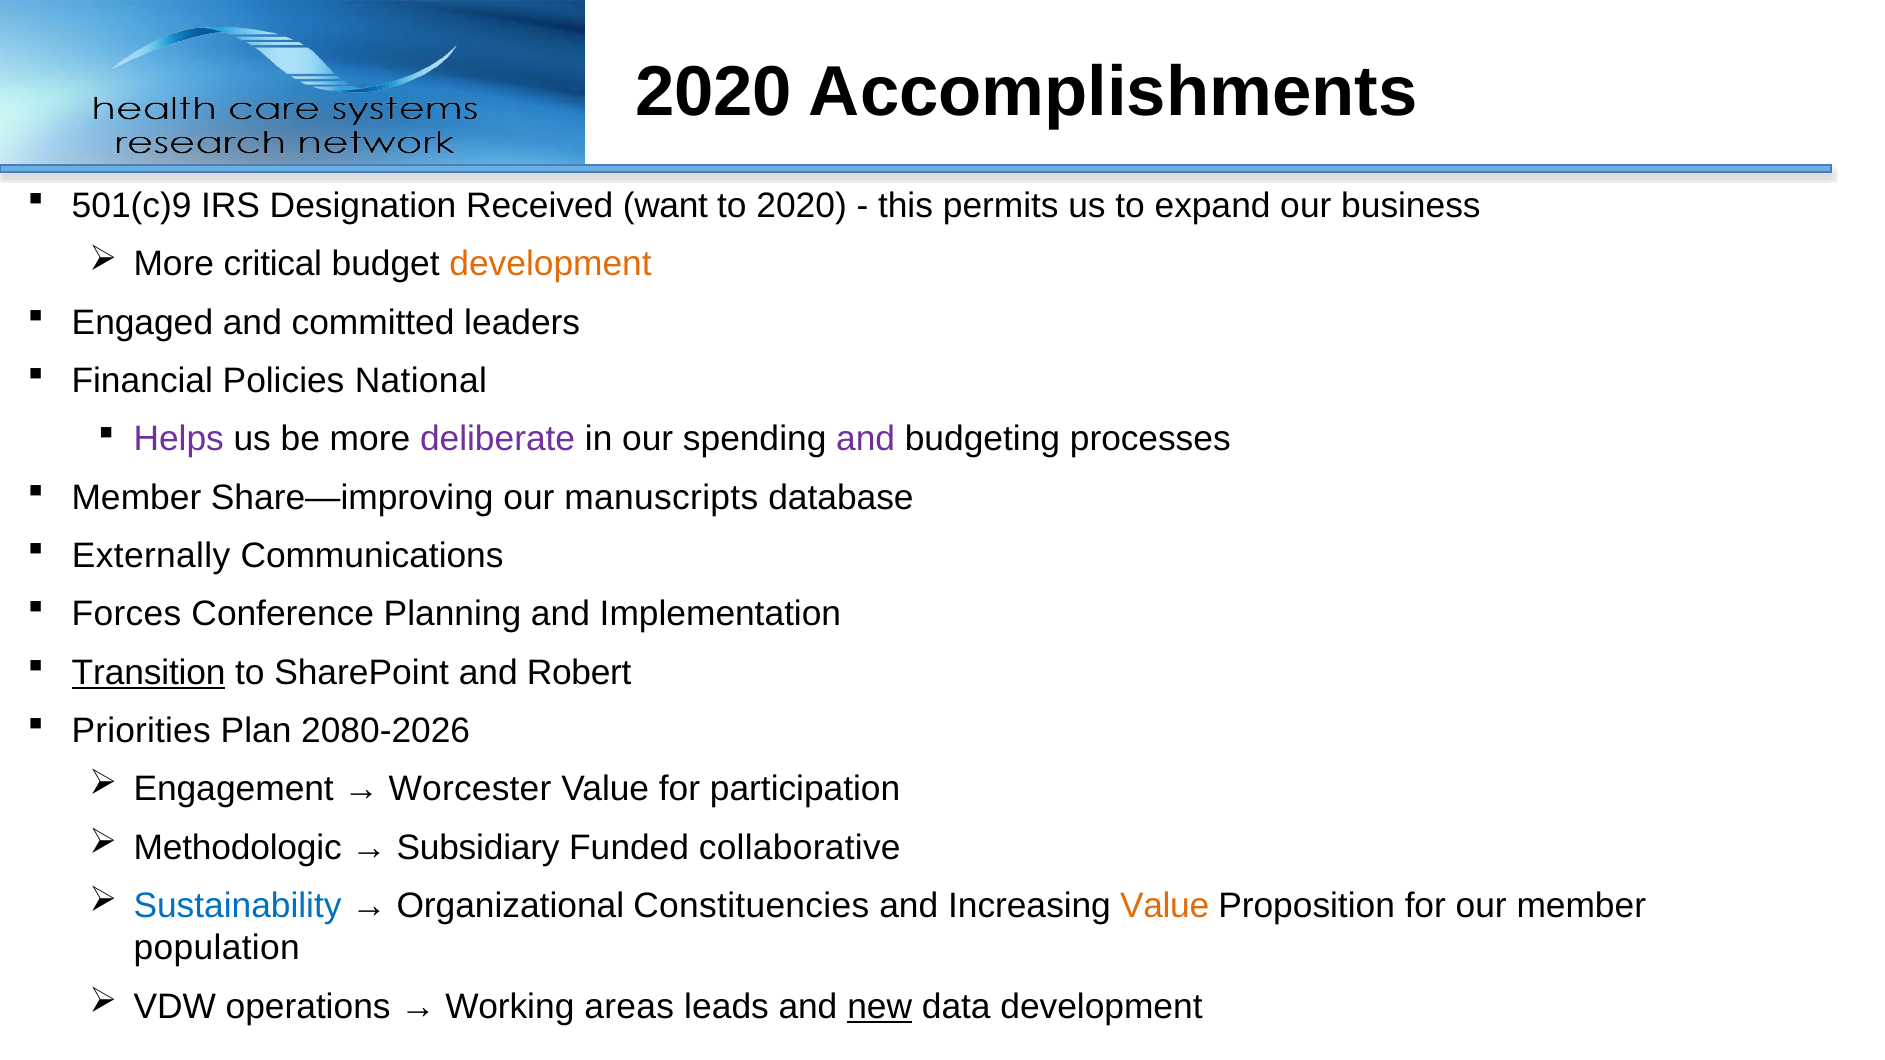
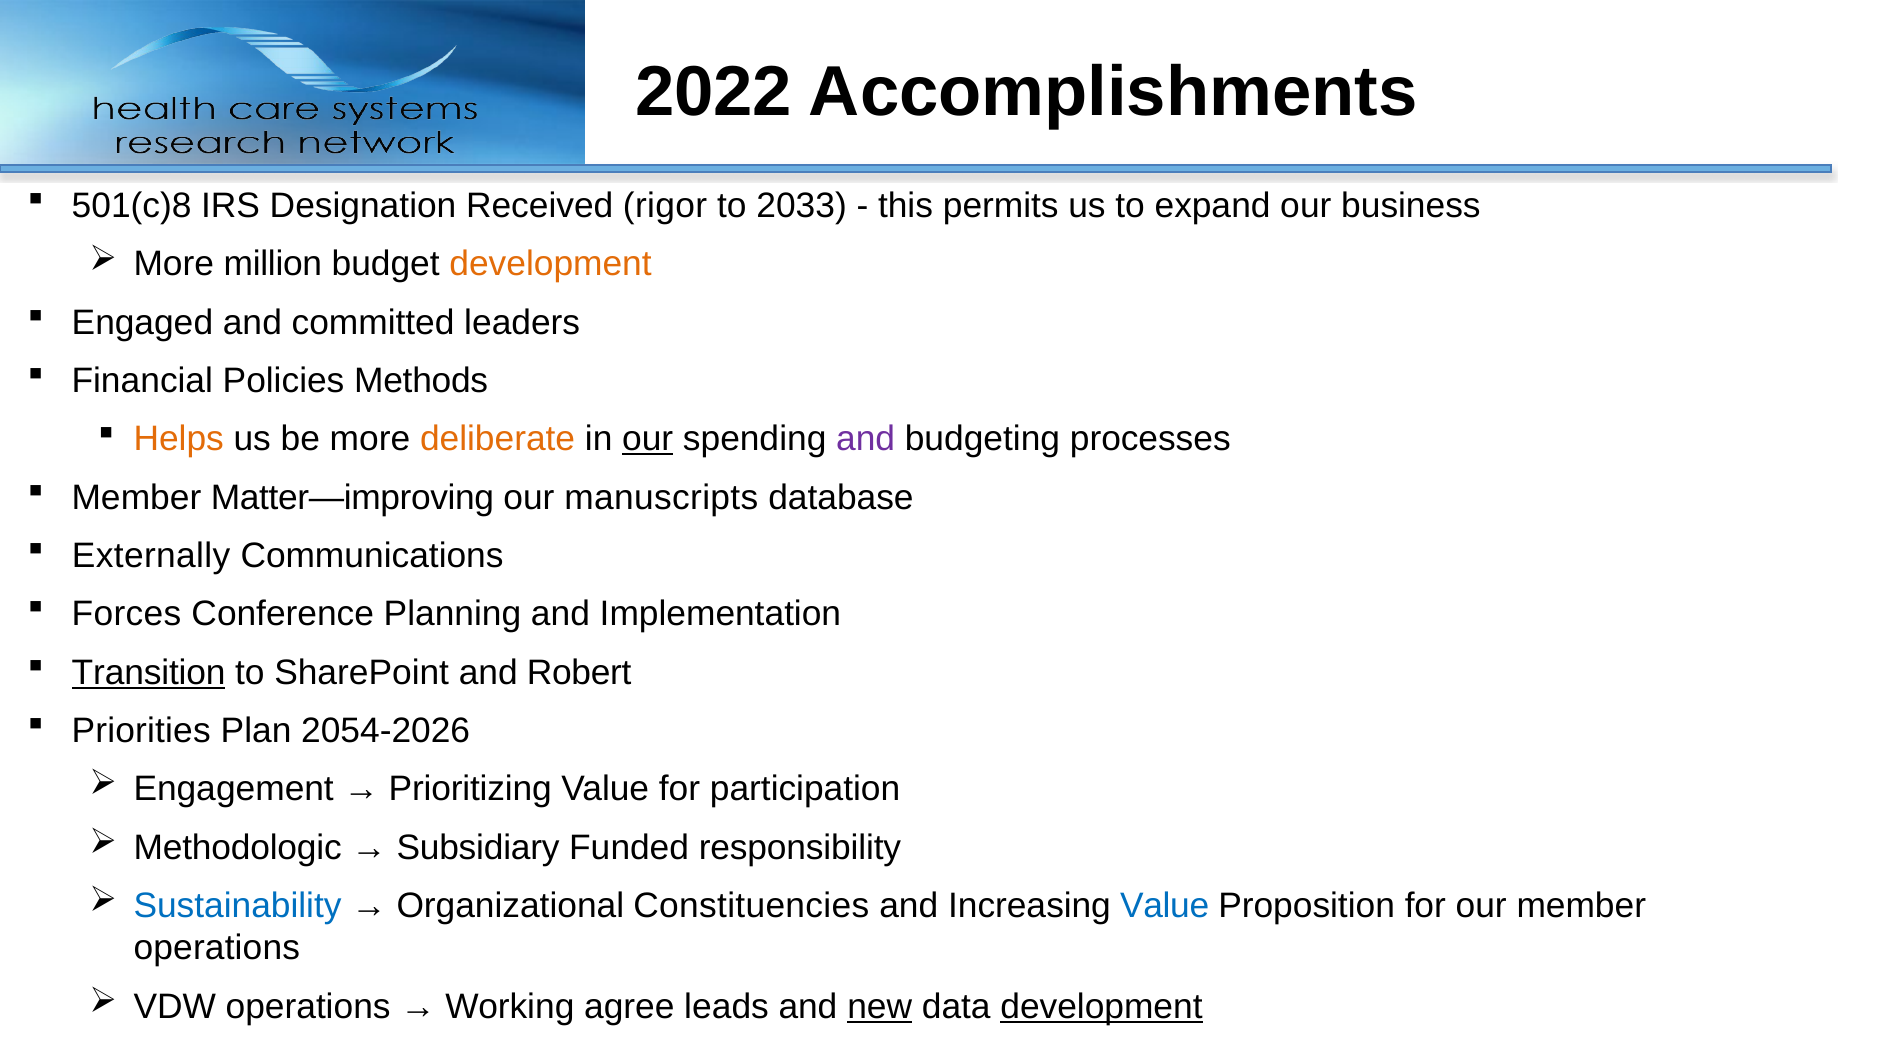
2020 at (714, 92): 2020 -> 2022
501(c)9: 501(c)9 -> 501(c)8
want: want -> rigor
to 2020: 2020 -> 2033
critical: critical -> million
National: National -> Methods
Helps colour: purple -> orange
deliberate colour: purple -> orange
our at (648, 439) underline: none -> present
Share—improving: Share—improving -> Matter—improving
2080-2026: 2080-2026 -> 2054-2026
Worcester: Worcester -> Prioritizing
collaborative: collaborative -> responsibility
Value at (1165, 906) colour: orange -> blue
population at (217, 948): population -> operations
areas: areas -> agree
development at (1101, 1007) underline: none -> present
